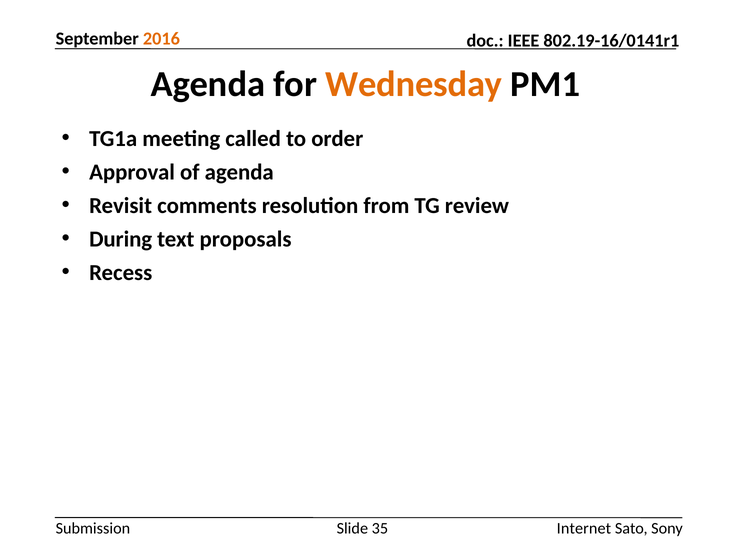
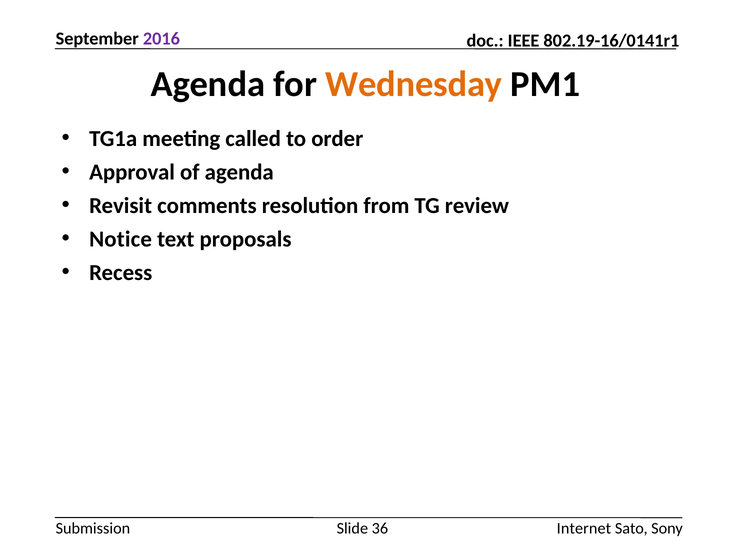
2016 colour: orange -> purple
During: During -> Notice
35: 35 -> 36
